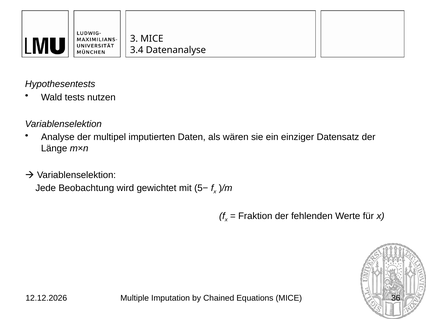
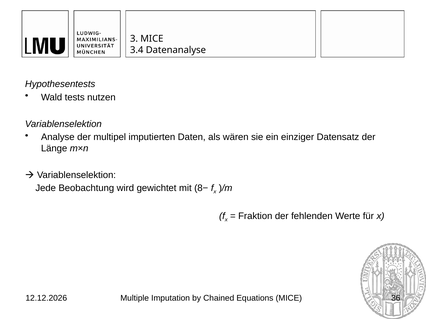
5−: 5− -> 8−
